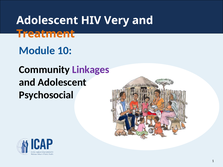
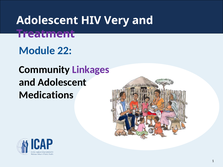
Treatment colour: orange -> purple
10: 10 -> 22
Psychosocial: Psychosocial -> Medications
